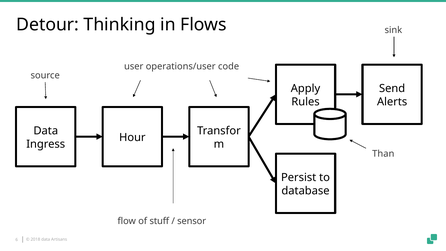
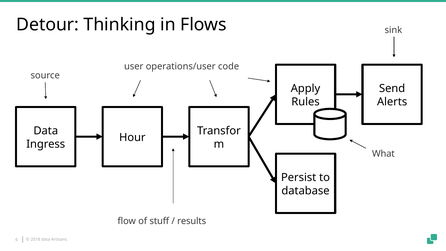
Than: Than -> What
sensor: sensor -> results
